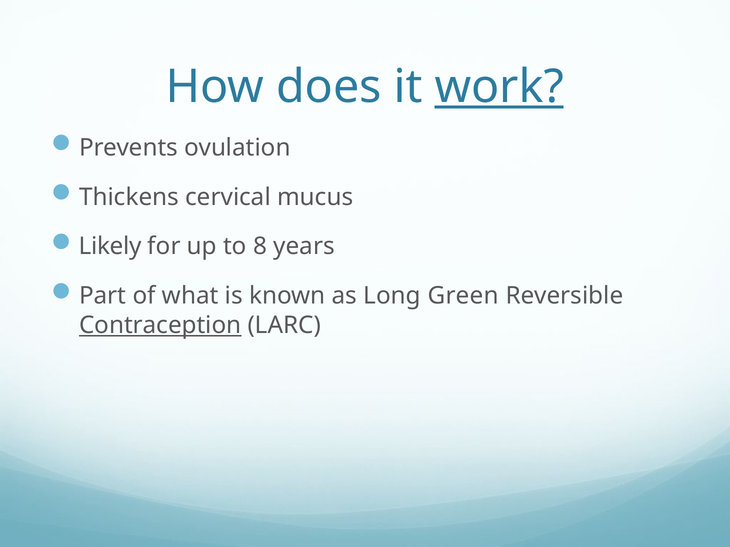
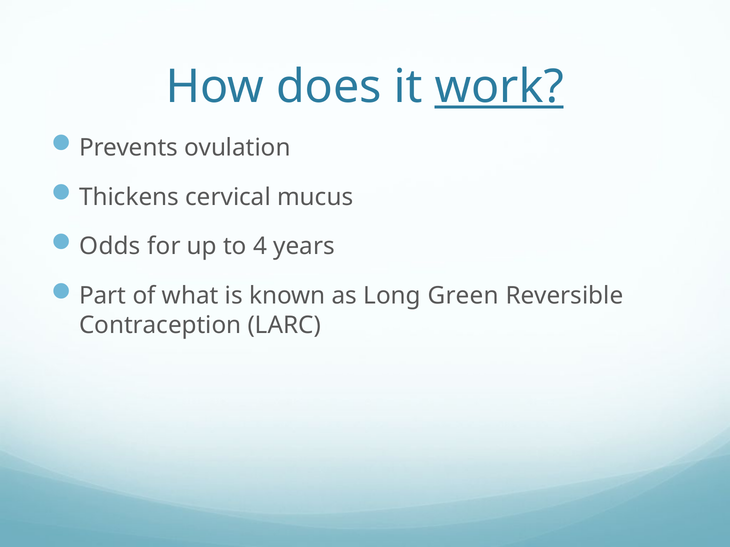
Likely: Likely -> Odds
8: 8 -> 4
Contraception underline: present -> none
